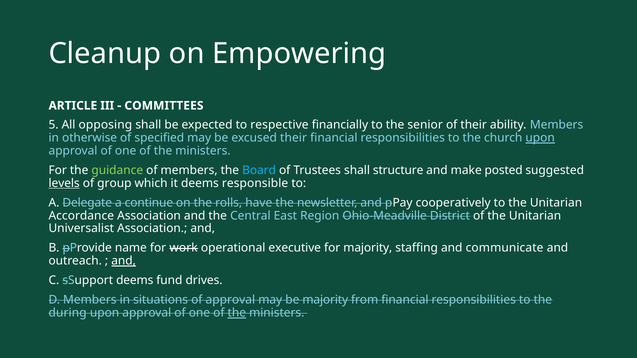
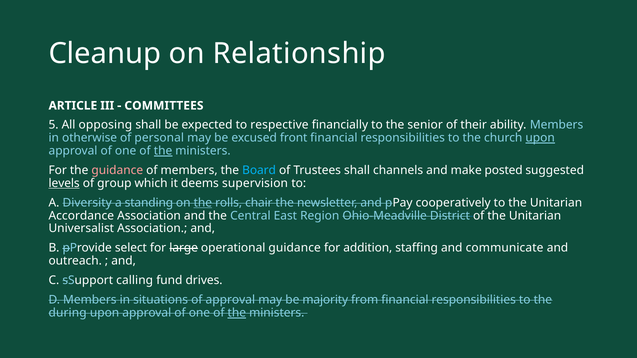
Empowering: Empowering -> Relationship
specified: specified -> personal
excused their: their -> front
the at (163, 151) underline: none -> present
guidance at (117, 170) colour: light green -> pink
structure: structure -> channels
responsible: responsible -> supervision
Delegate: Delegate -> Diversity
continue: continue -> standing
the at (203, 203) underline: none -> present
have: have -> chair
name: name -> select
work: work -> large
operational executive: executive -> guidance
for majority: majority -> addition
and at (124, 261) underline: present -> none
sSupport deems: deems -> calling
